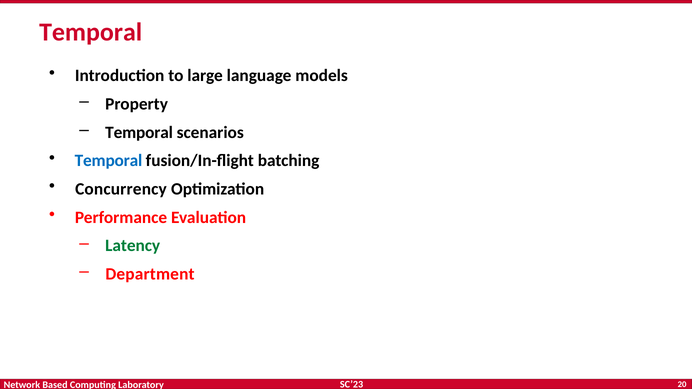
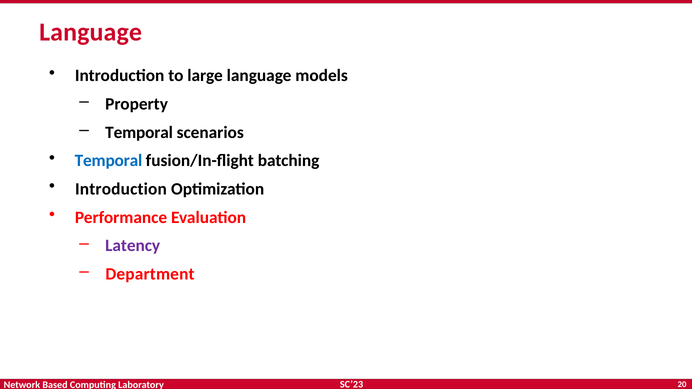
Temporal at (91, 32): Temporal -> Language
Concurrency at (121, 189): Concurrency -> Introduction
Latency colour: green -> purple
